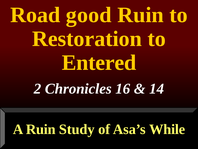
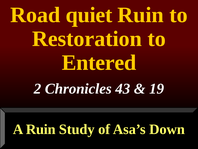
good: good -> quiet
16: 16 -> 43
14: 14 -> 19
While: While -> Down
